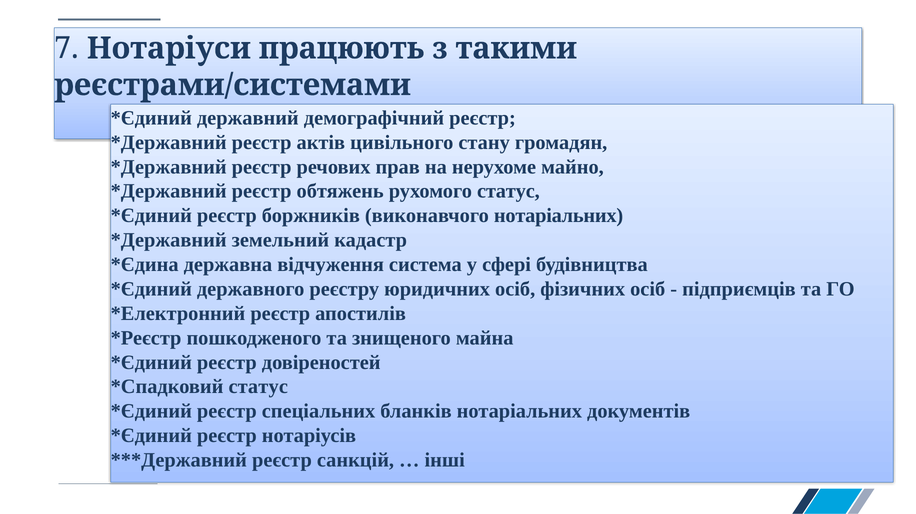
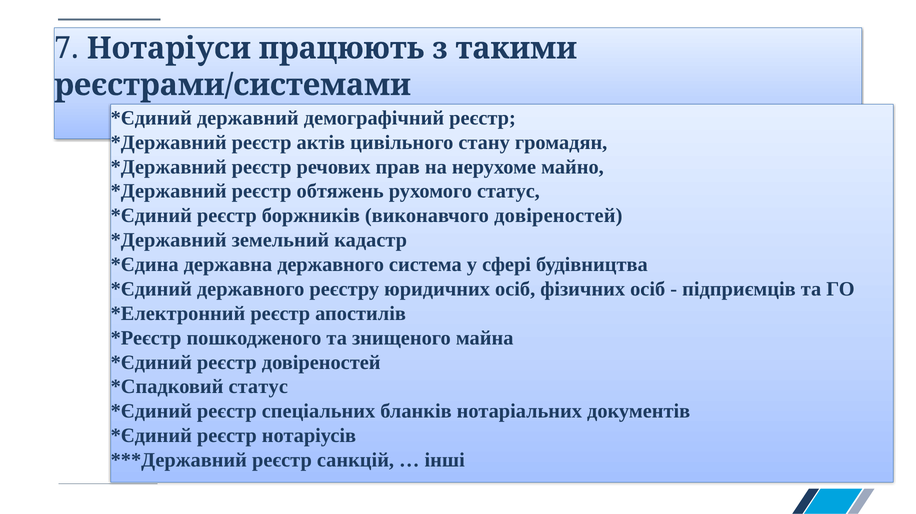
виконавчого нотаріальних: нотаріальних -> довіреностей
державна відчуження: відчуження -> державного
